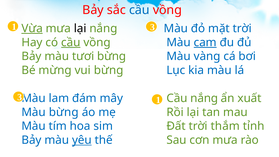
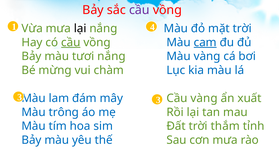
cầu at (139, 10) colour: blue -> purple
1 3: 3 -> 4
Vừa underline: present -> none
tươi bừng: bừng -> nắng
vui bừng: bừng -> chàm
3 1: 1 -> 3
Cầu nắng: nắng -> vàng
Màu bừng: bừng -> trông
yêu underline: present -> none
